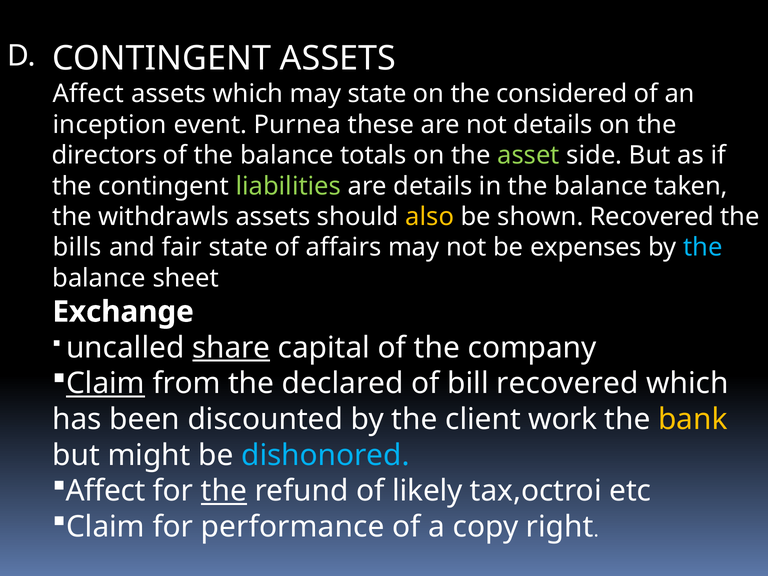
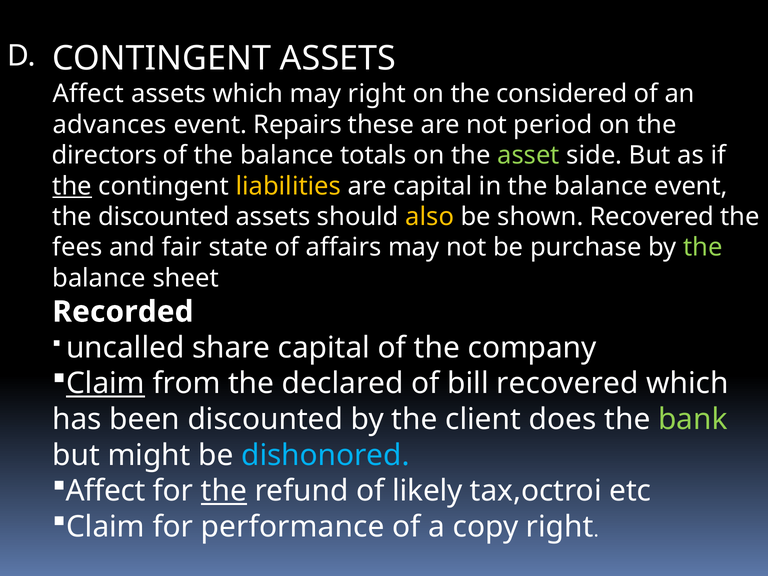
may state: state -> right
inception: inception -> advances
Purnea: Purnea -> Repairs
not details: details -> period
the at (72, 186) underline: none -> present
liabilities colour: light green -> yellow
are details: details -> capital
balance taken: taken -> event
the withdrawls: withdrawls -> discounted
bills: bills -> fees
expenses: expenses -> purchase
the at (703, 247) colour: light blue -> light green
Exchange: Exchange -> Recorded
share underline: present -> none
work: work -> does
bank colour: yellow -> light green
